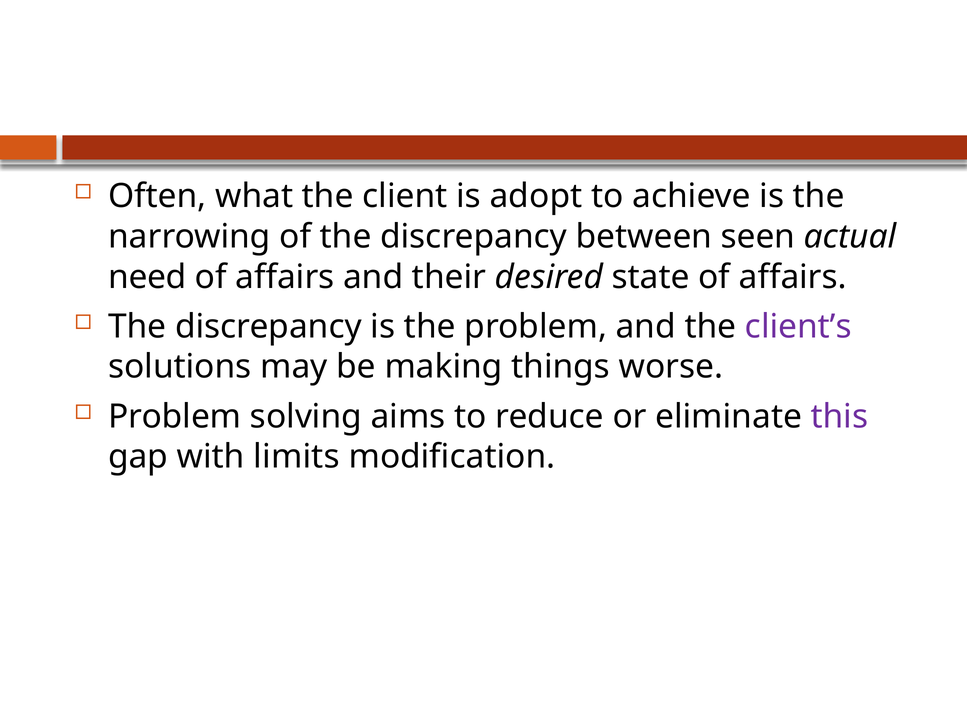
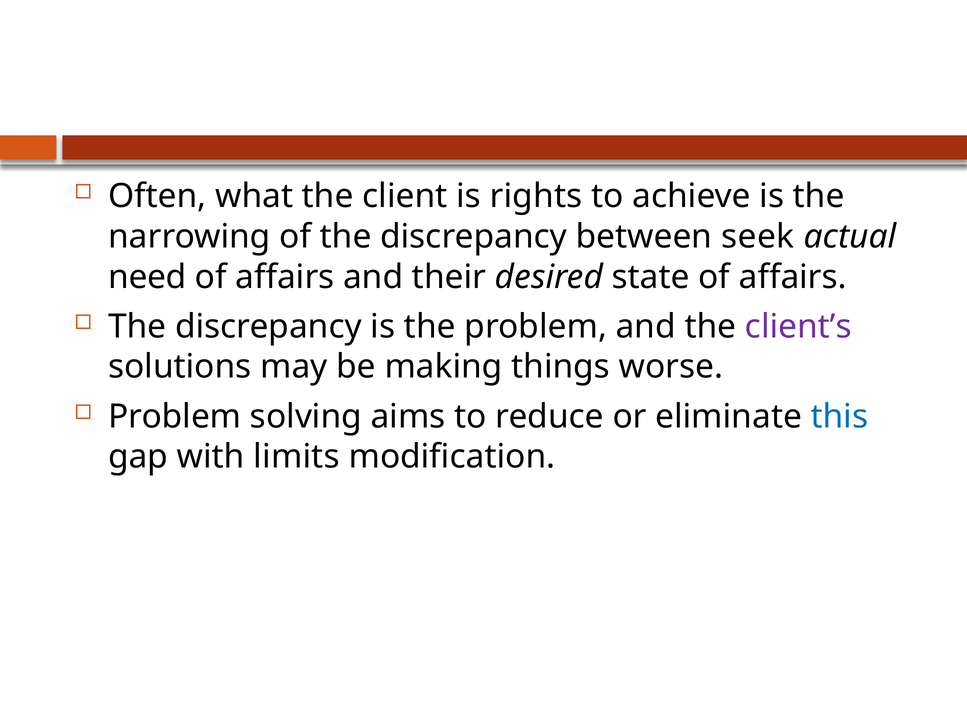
adopt: adopt -> rights
seen: seen -> seek
this colour: purple -> blue
